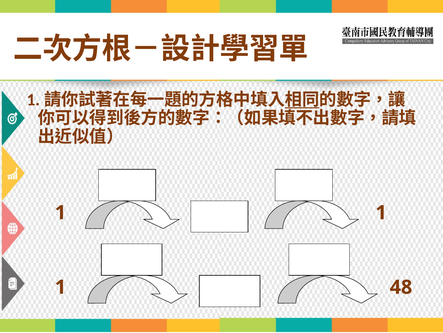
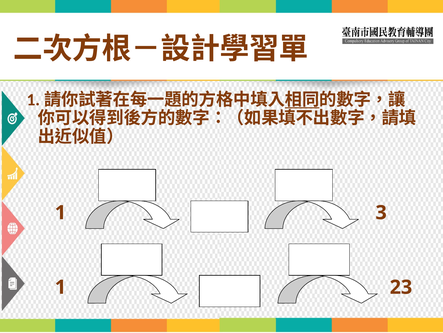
1 at (381, 212): 1 -> 3
48: 48 -> 23
